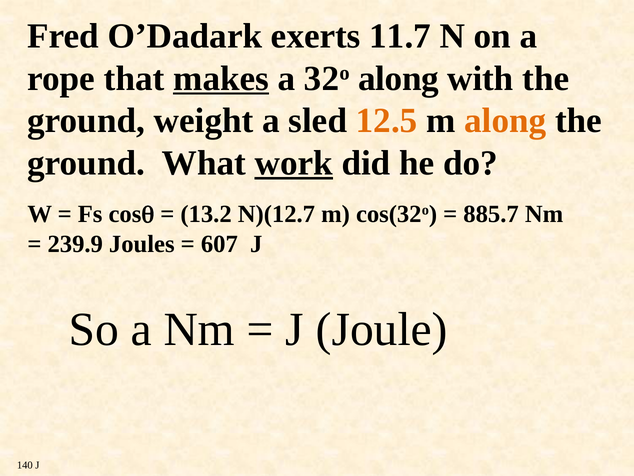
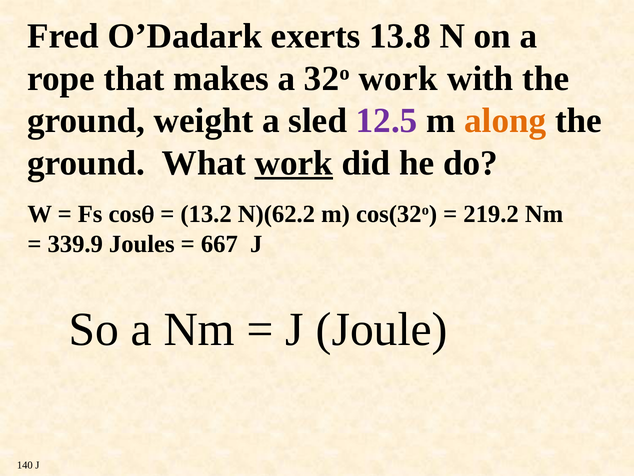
11.7: 11.7 -> 13.8
makes underline: present -> none
32o along: along -> work
12.5 colour: orange -> purple
N)(12.7: N)(12.7 -> N)(62.2
885.7: 885.7 -> 219.2
239.9: 239.9 -> 339.9
607: 607 -> 667
